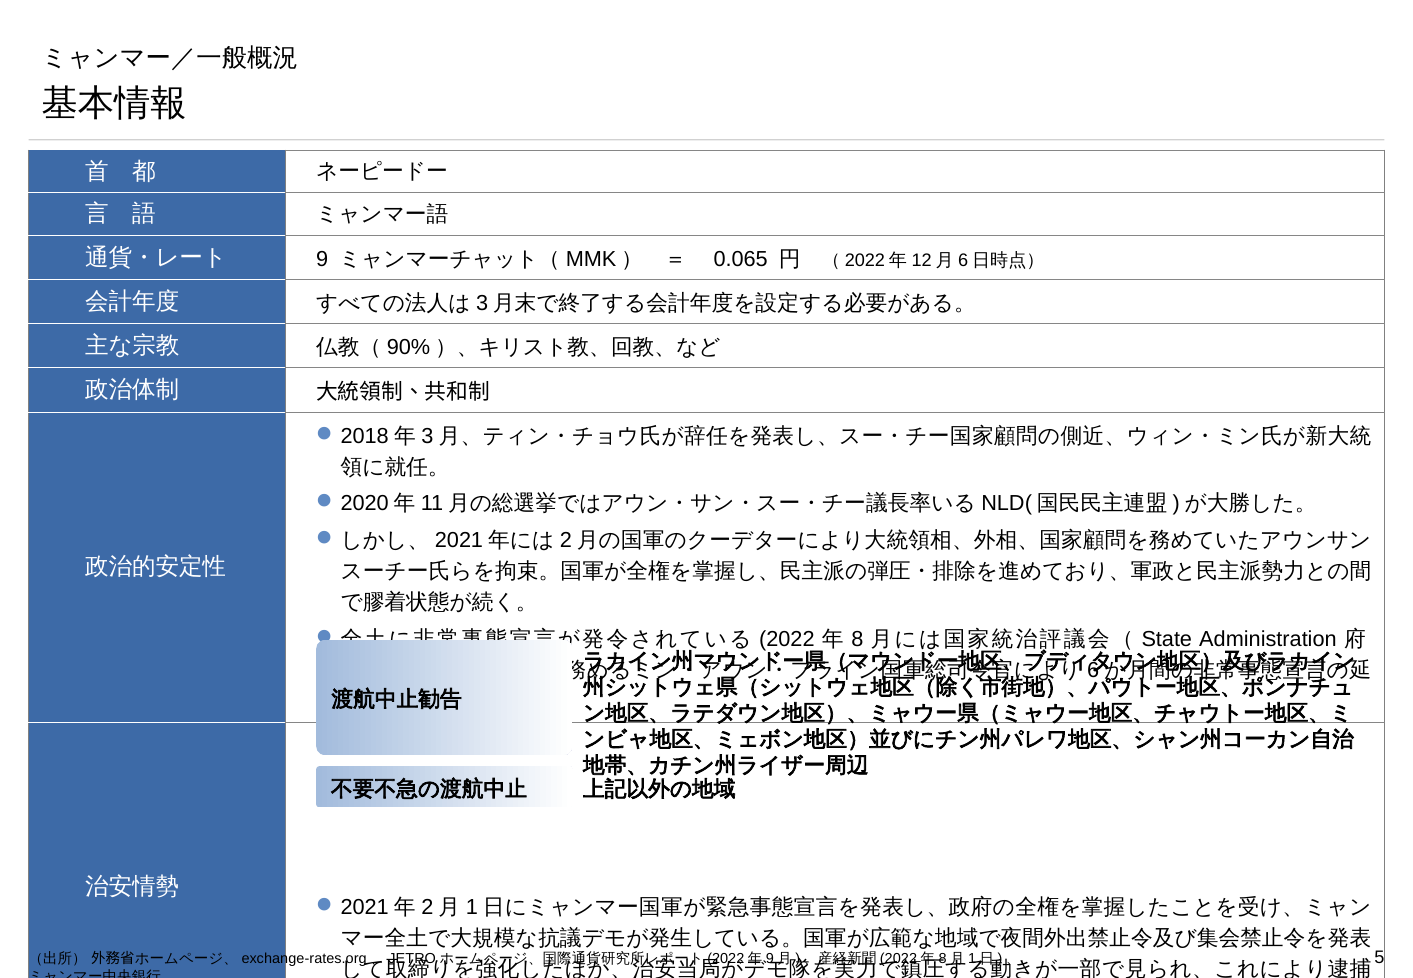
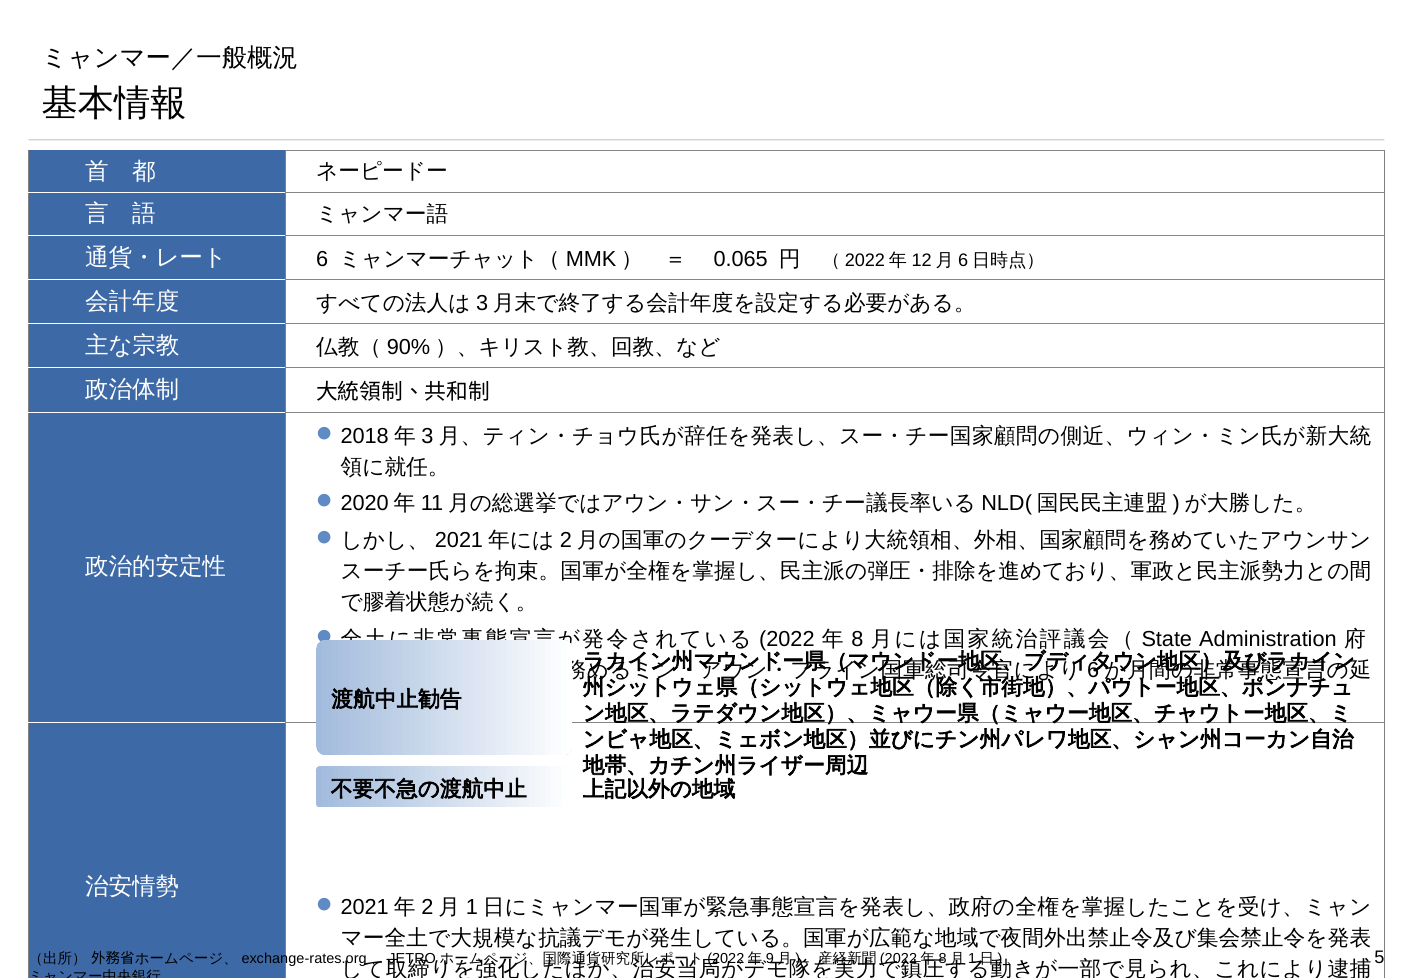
9: 9 -> 6
